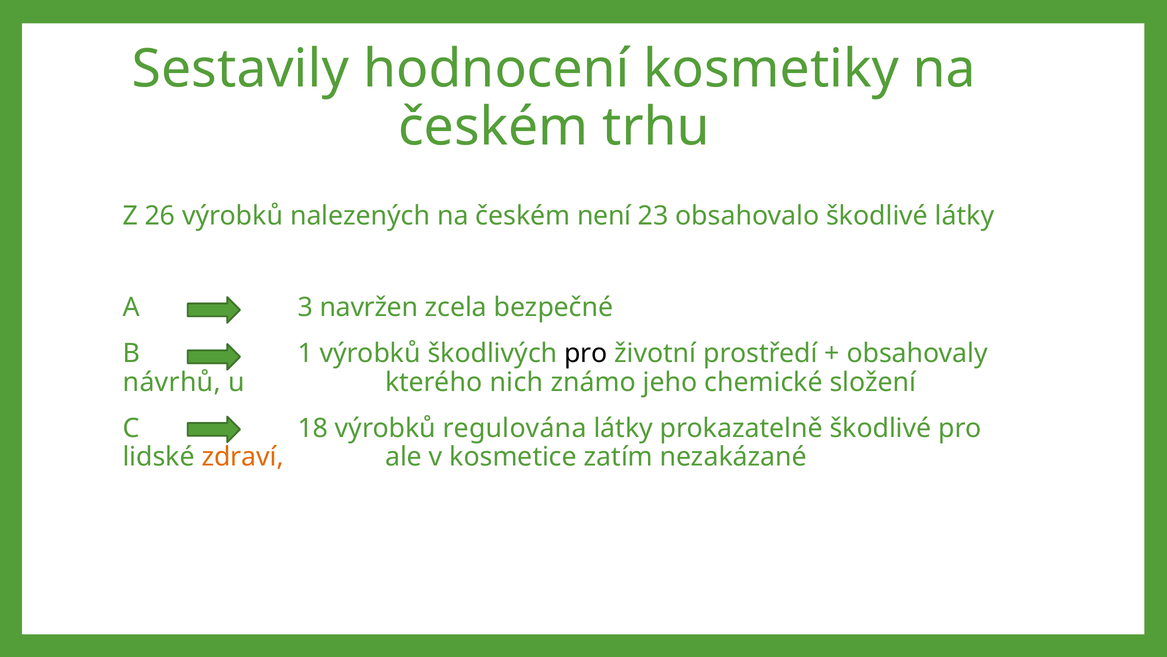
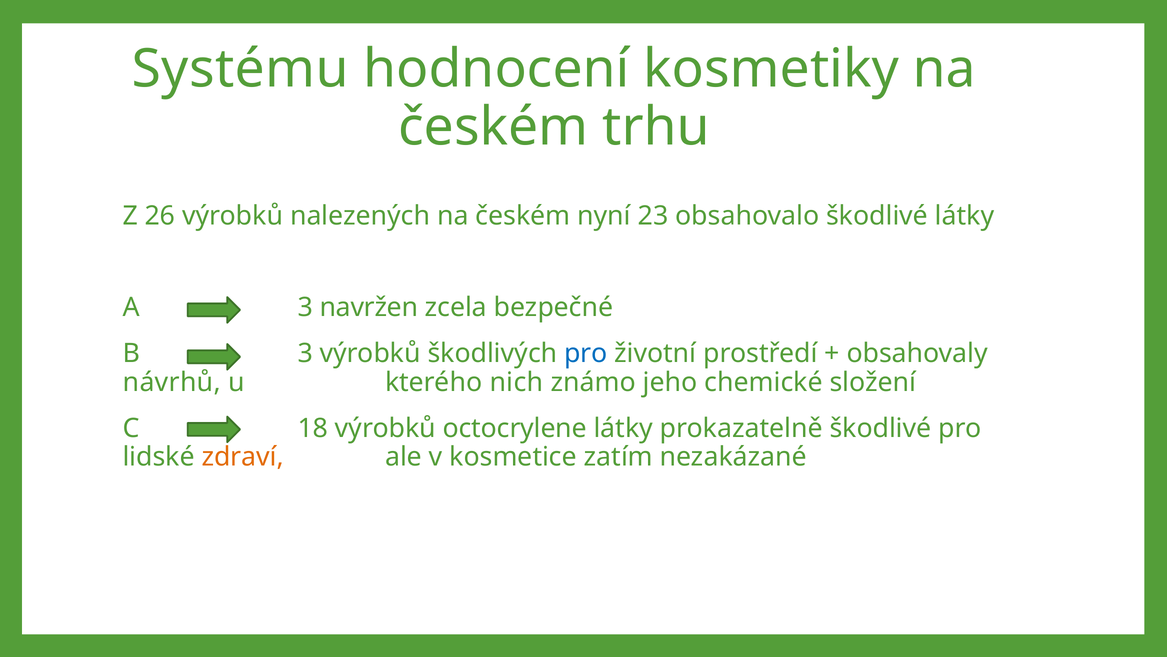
Sestavily: Sestavily -> Systému
není: není -> nyní
B 1: 1 -> 3
pro at (586, 353) colour: black -> blue
regulována: regulována -> octocrylene
